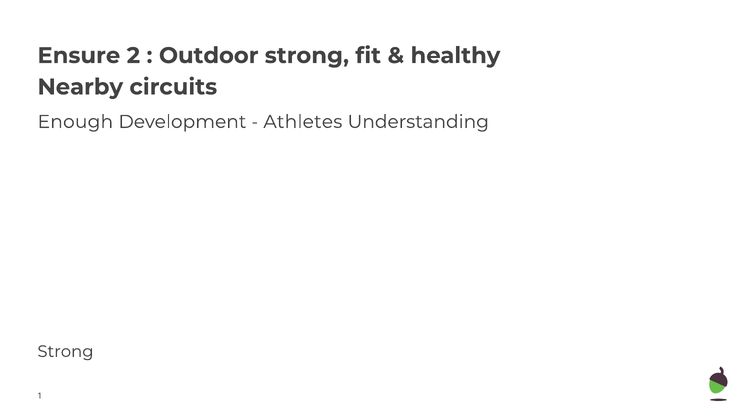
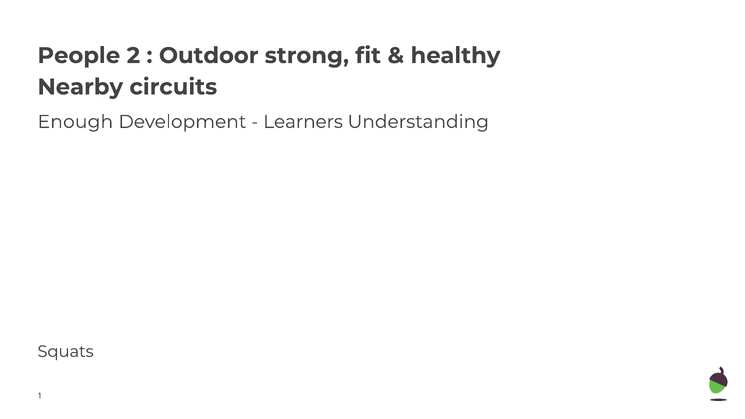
Ensure: Ensure -> People
Athletes: Athletes -> Learners
Strong at (65, 352): Strong -> Squats
